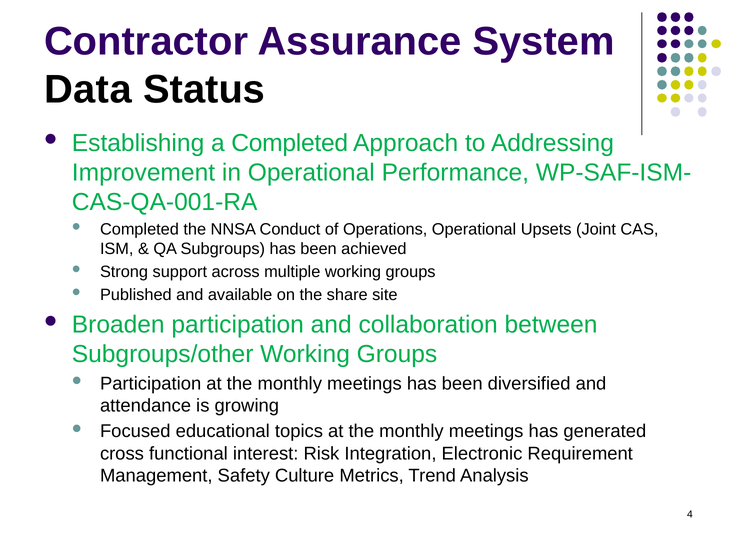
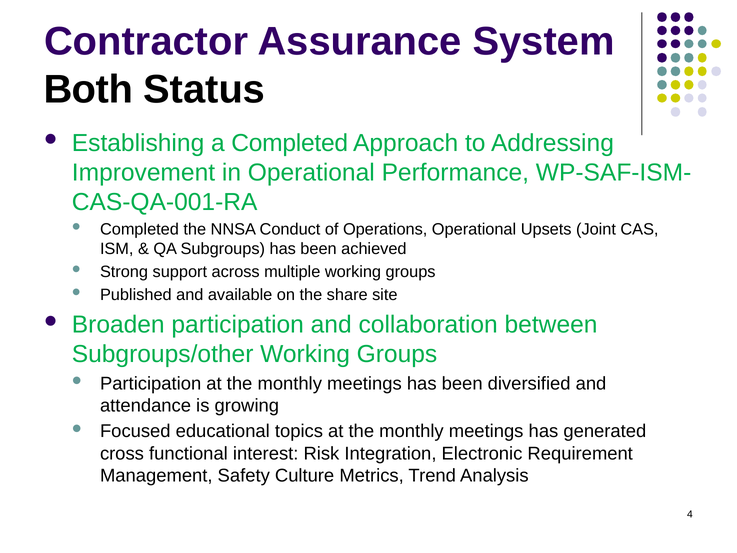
Data: Data -> Both
